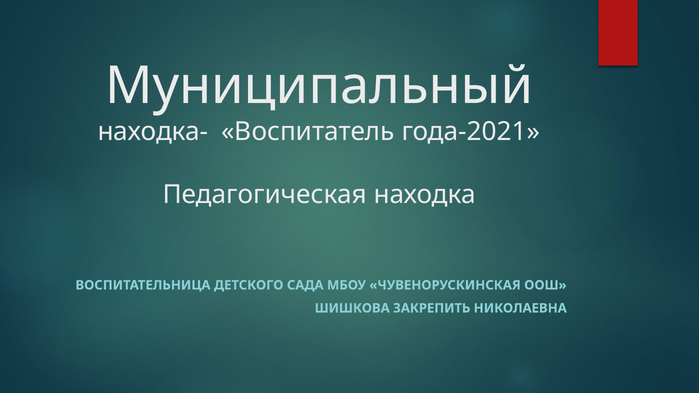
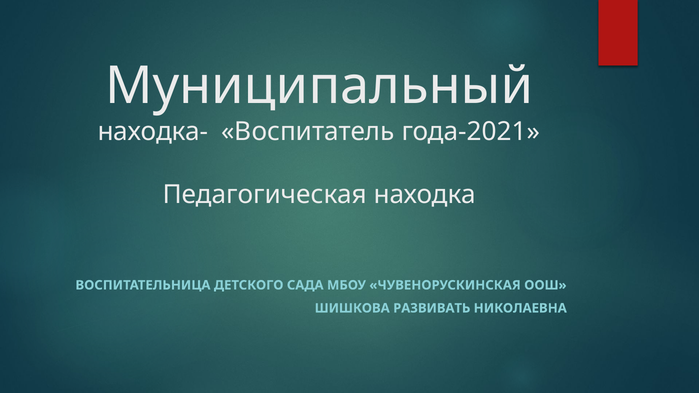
ЗАКРЕПИТЬ: ЗАКРЕПИТЬ -> РАЗВИВАТЬ
